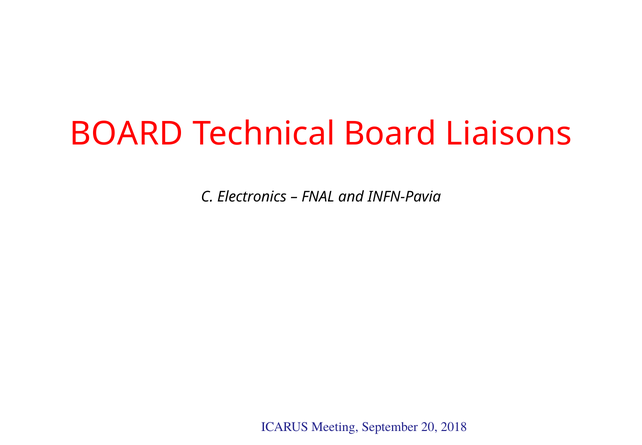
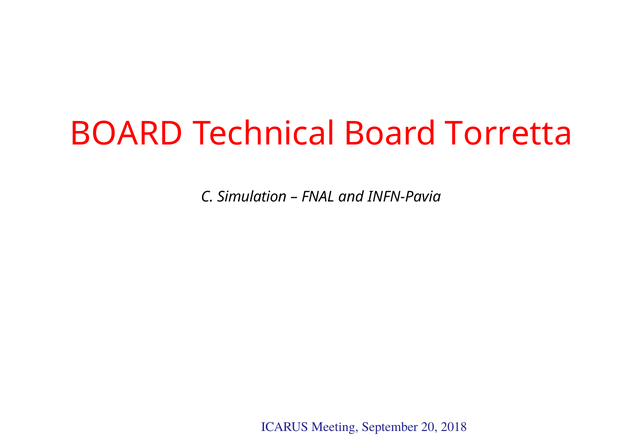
Liaisons: Liaisons -> Torretta
Electronics: Electronics -> Simulation
